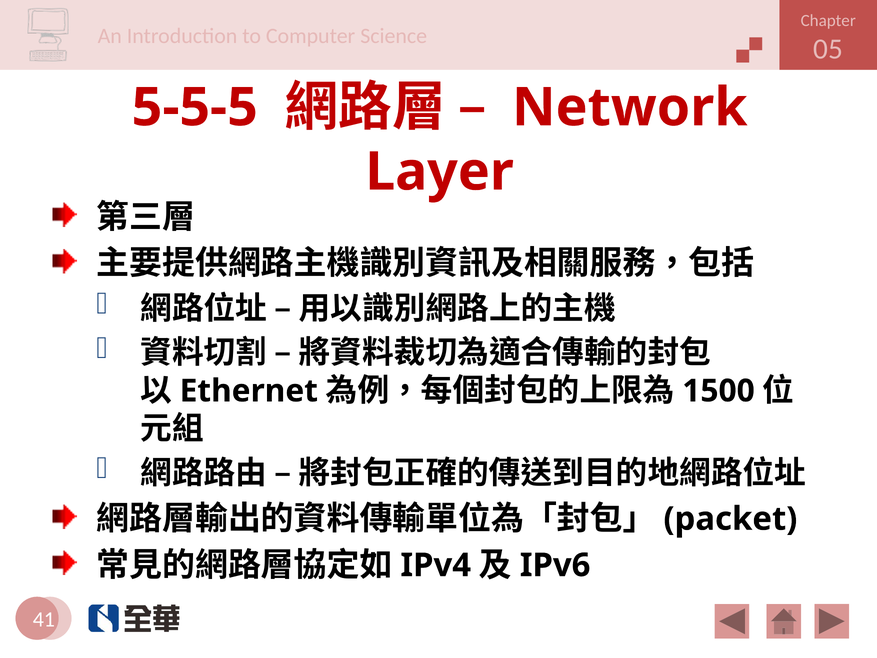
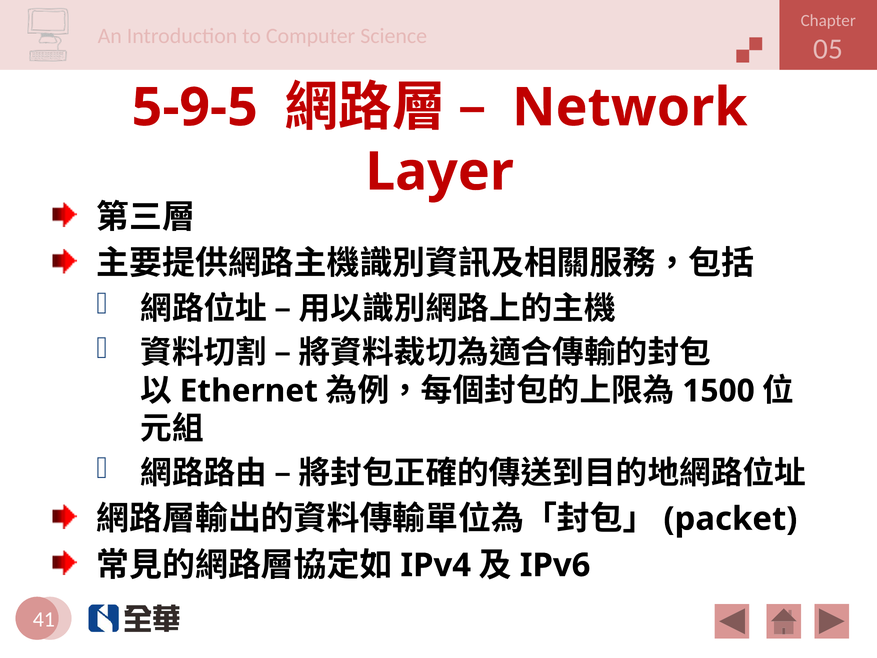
5-5-5: 5-5-5 -> 5-9-5
